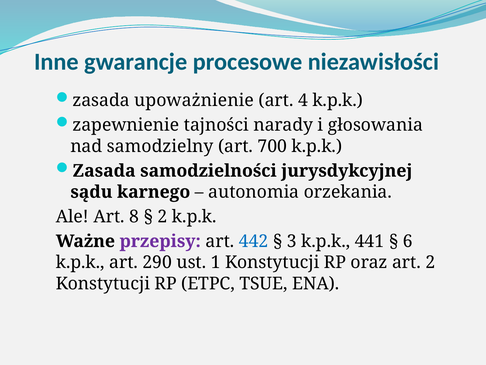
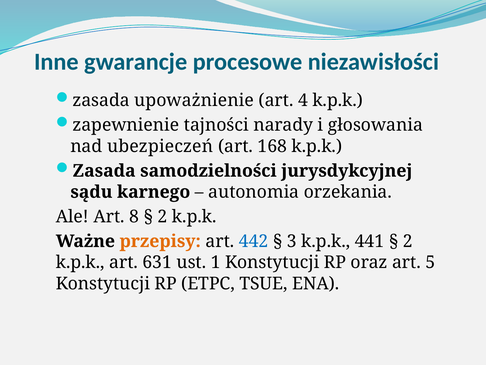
samodzielny: samodzielny -> ubezpieczeń
700: 700 -> 168
przepisy colour: purple -> orange
6 at (408, 241): 6 -> 2
290: 290 -> 631
art 2: 2 -> 5
